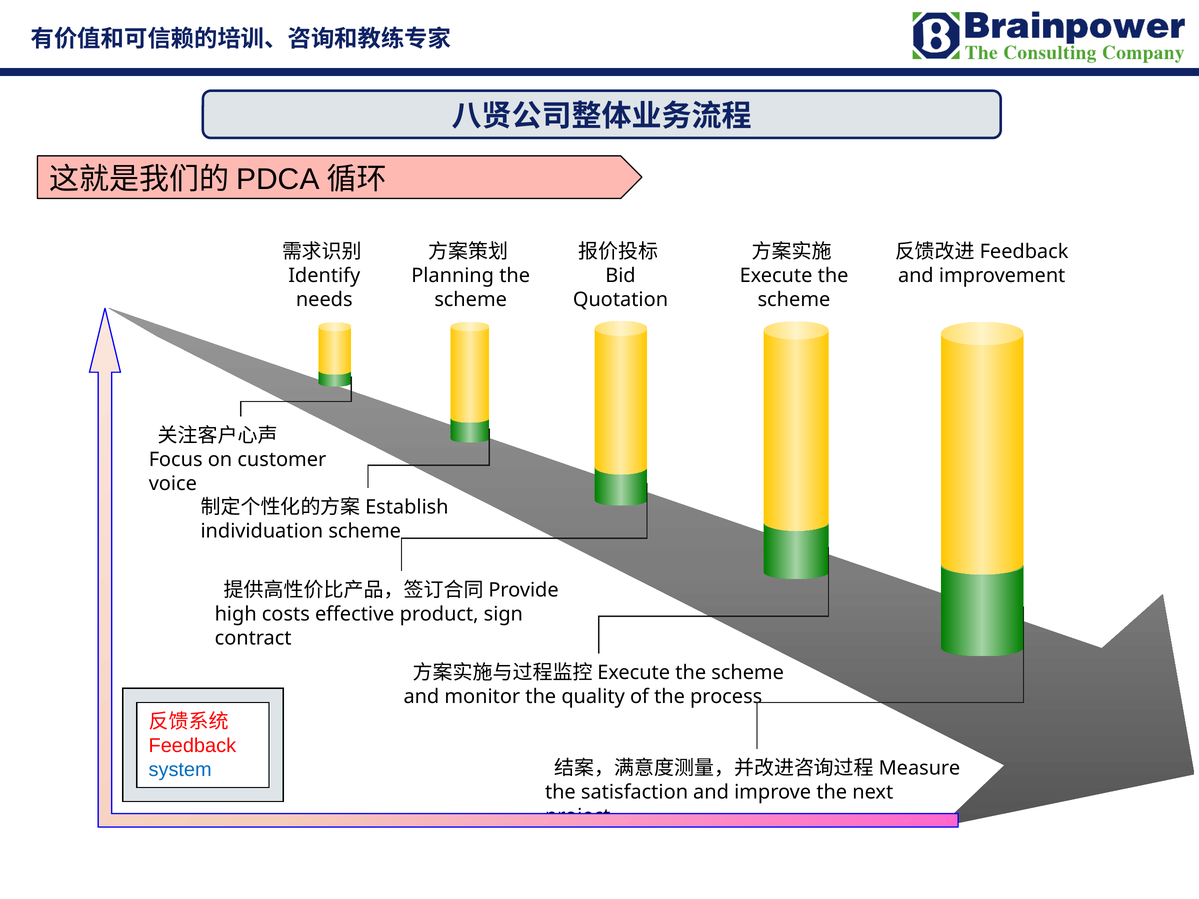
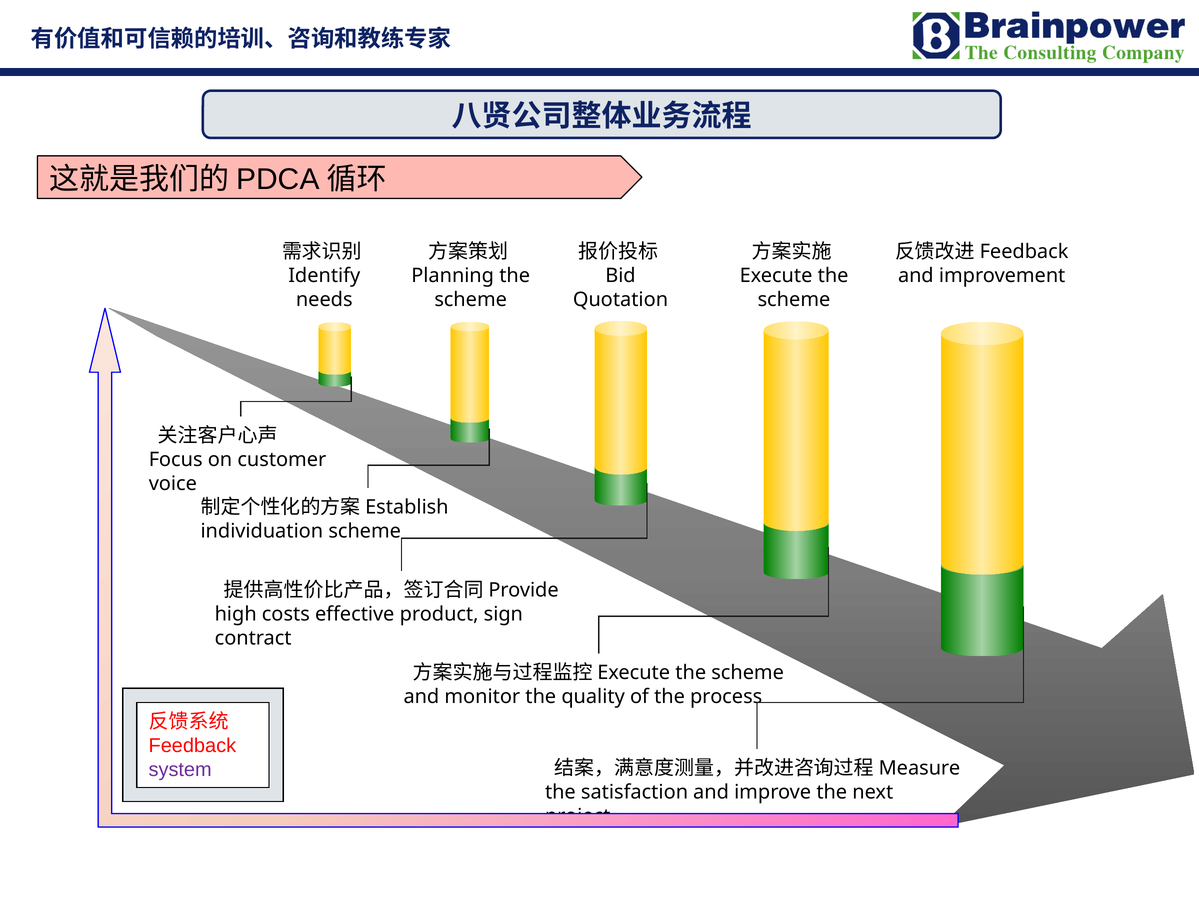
system colour: blue -> purple
